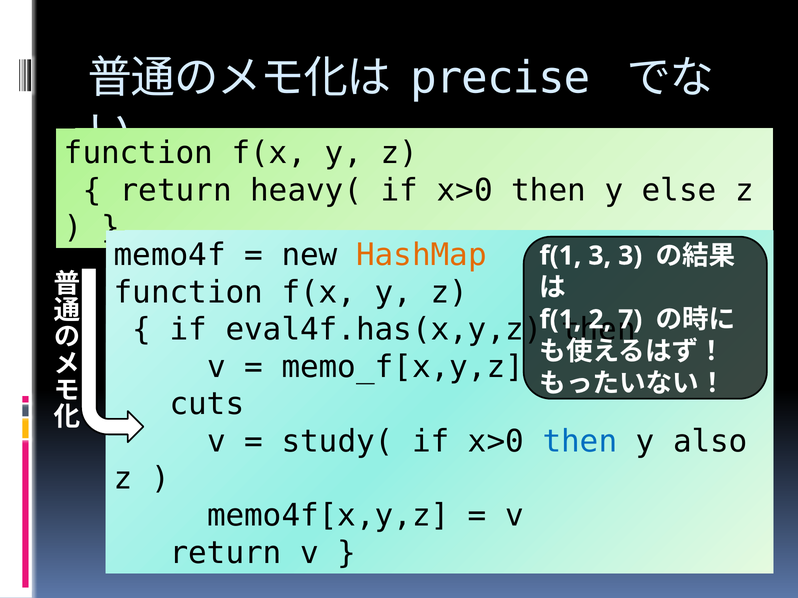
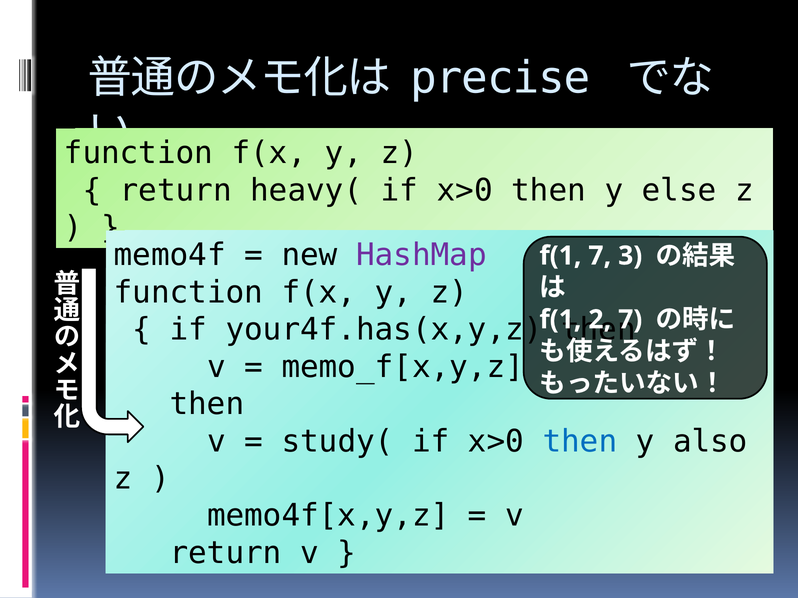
HashMap colour: orange -> purple
f(1 3: 3 -> 7
eval4f.has(x,y,z: eval4f.has(x,y,z -> your4f.has(x,y,z
cuts at (207, 404): cuts -> then
